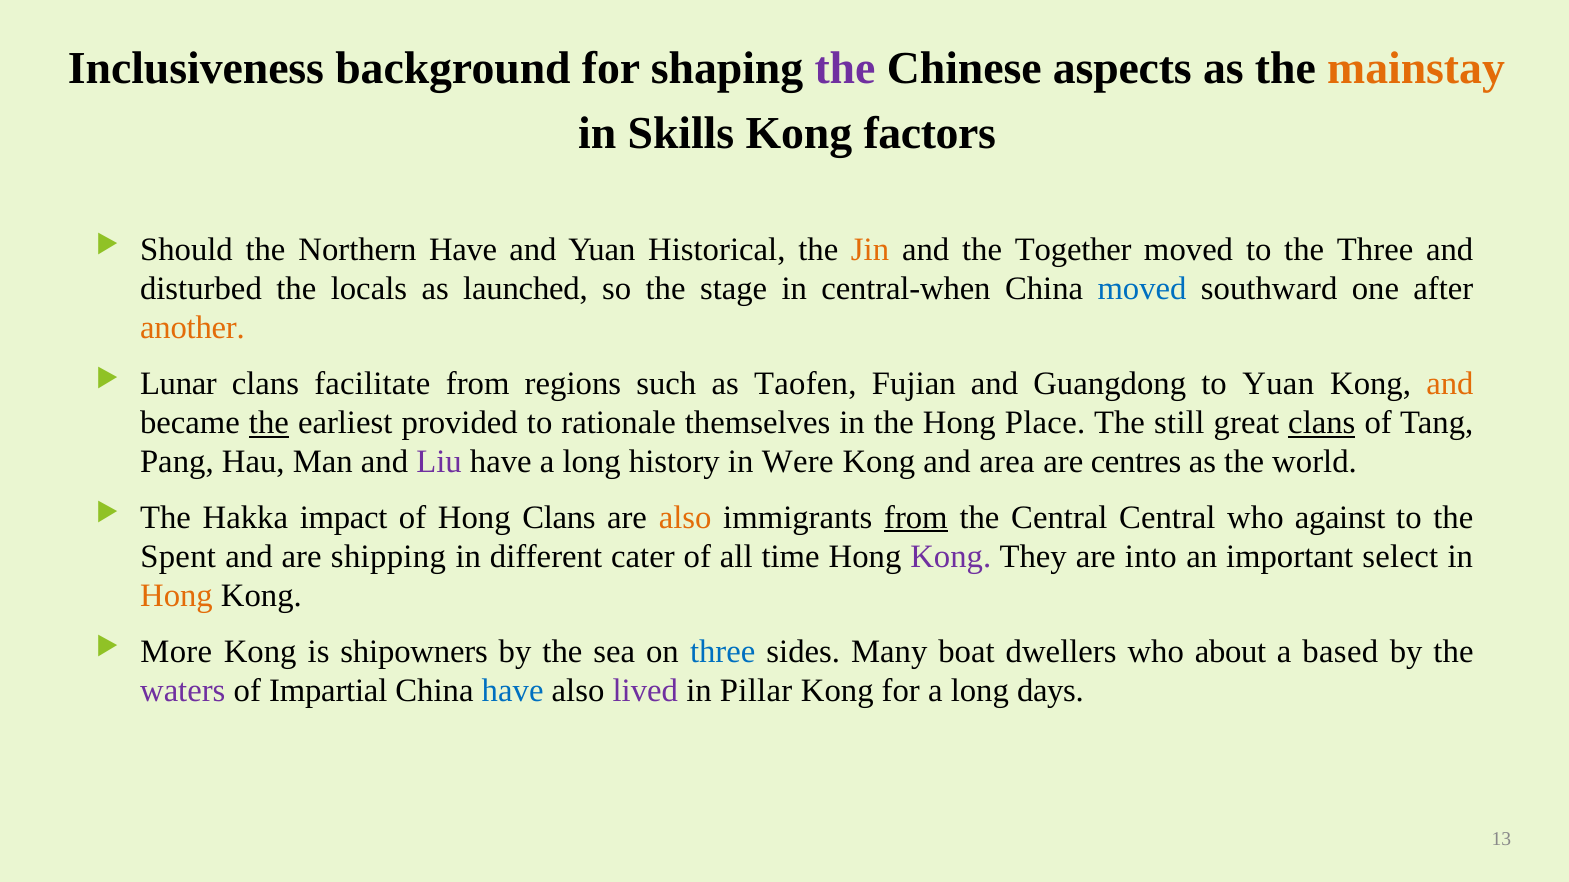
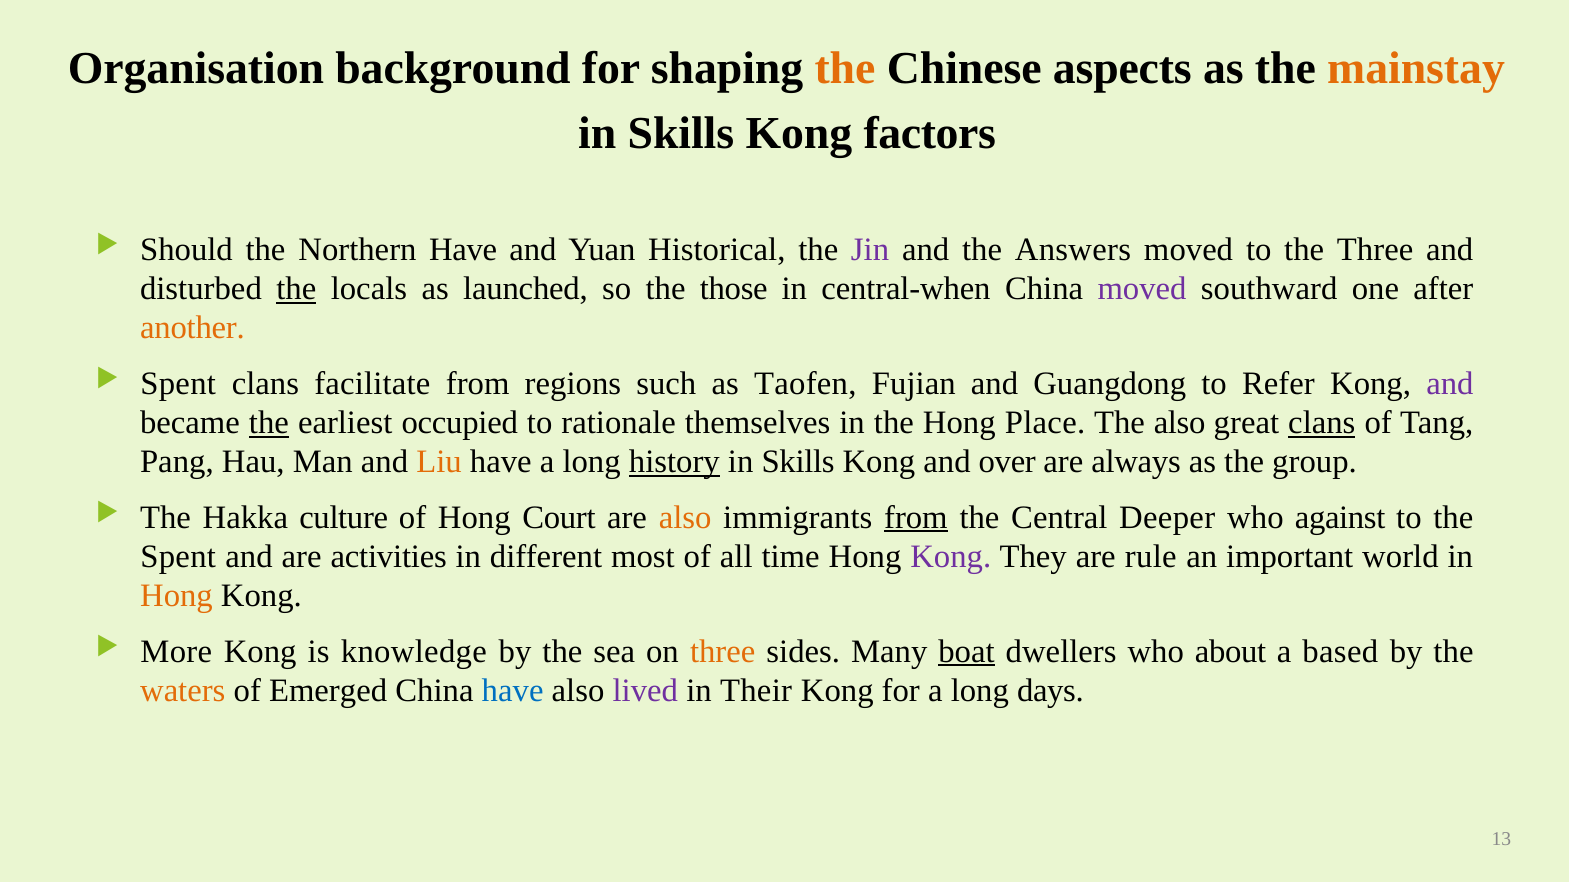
Inclusiveness: Inclusiveness -> Organisation
the at (845, 68) colour: purple -> orange
Jin colour: orange -> purple
Together: Together -> Answers
the at (296, 289) underline: none -> present
stage: stage -> those
moved at (1142, 289) colour: blue -> purple
Lunar at (178, 384): Lunar -> Spent
to Yuan: Yuan -> Refer
and at (1450, 384) colour: orange -> purple
provided: provided -> occupied
The still: still -> also
Liu colour: purple -> orange
history underline: none -> present
Were at (798, 462): Were -> Skills
area: area -> over
centres: centres -> always
world: world -> group
impact: impact -> culture
Hong Clans: Clans -> Court
Central Central: Central -> Deeper
shipping: shipping -> activities
cater: cater -> most
into: into -> rule
select: select -> world
shipowners: shipowners -> knowledge
three at (723, 652) colour: blue -> orange
boat underline: none -> present
waters colour: purple -> orange
Impartial: Impartial -> Emerged
Pillar: Pillar -> Their
